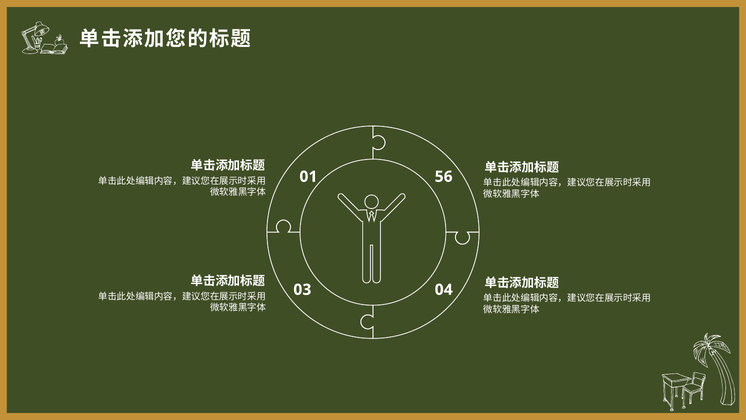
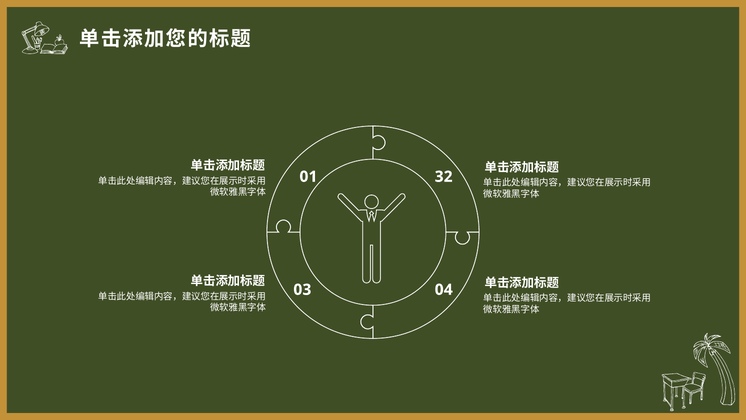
56: 56 -> 32
